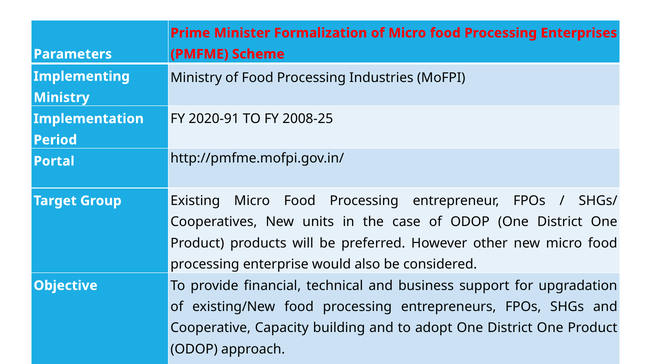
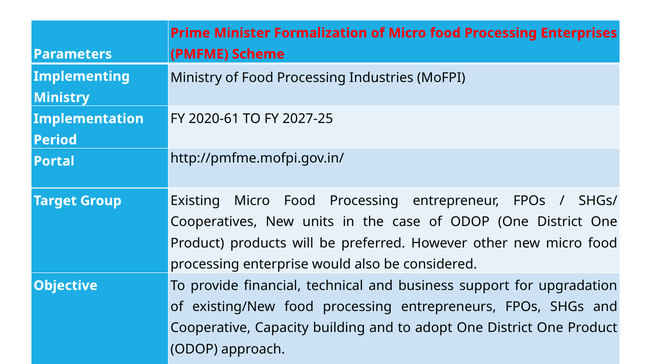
2020-91: 2020-91 -> 2020-61
2008-25: 2008-25 -> 2027-25
